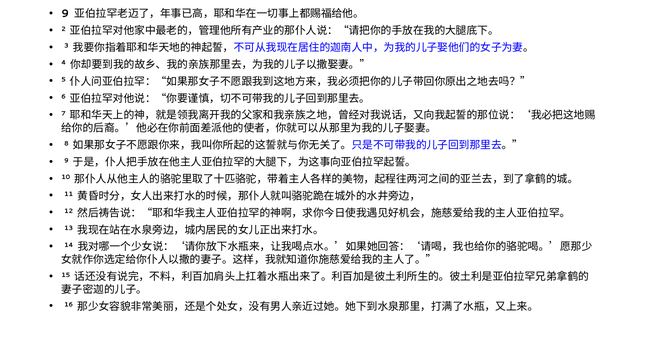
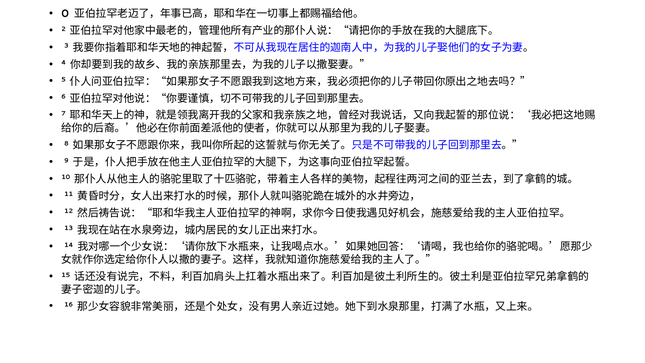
9 at (65, 14): 9 -> 0
